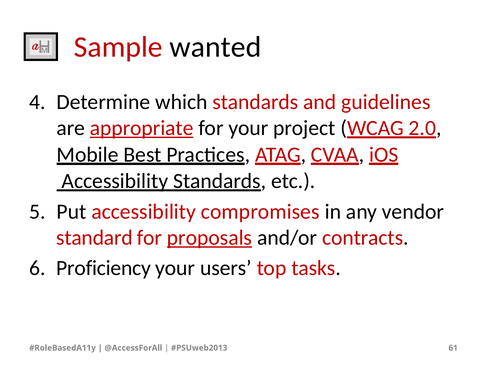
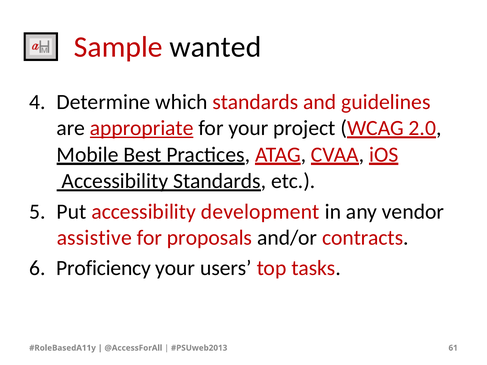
compromises: compromises -> development
standard: standard -> assistive
proposals underline: present -> none
